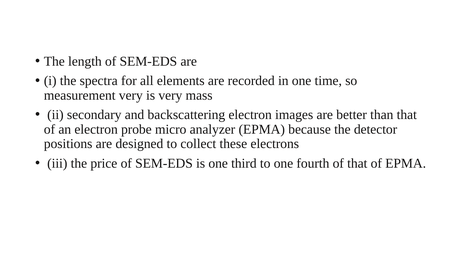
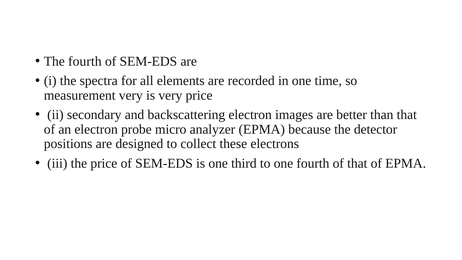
The length: length -> fourth
very mass: mass -> price
